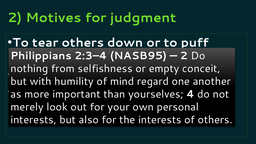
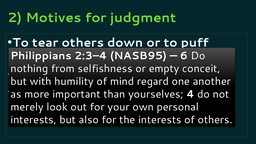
2 at (184, 56): 2 -> 6
